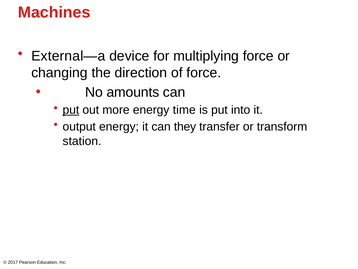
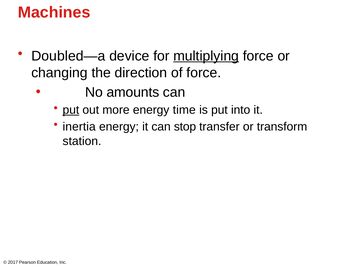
External—a: External—a -> Doubled—a
multiplying underline: none -> present
output: output -> inertia
they: they -> stop
